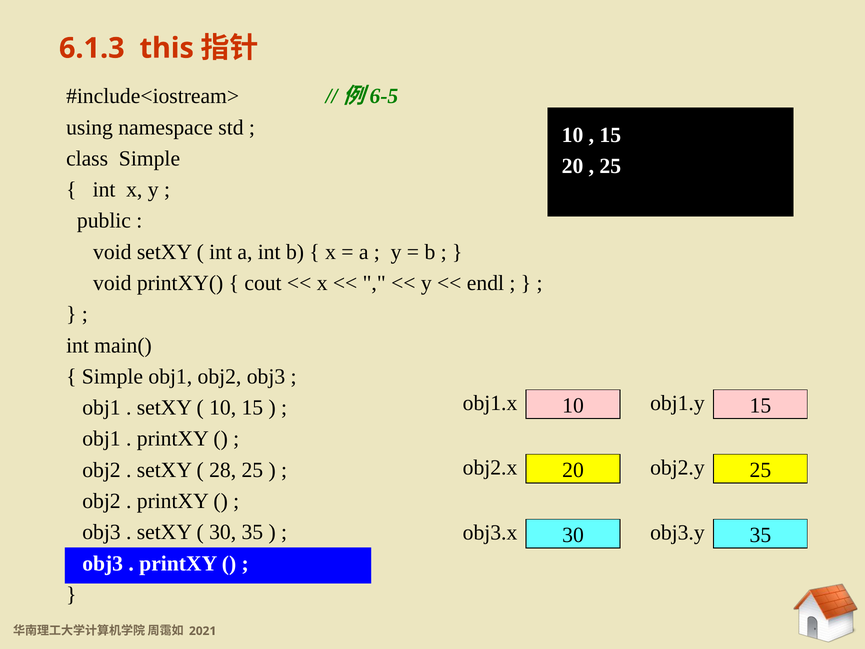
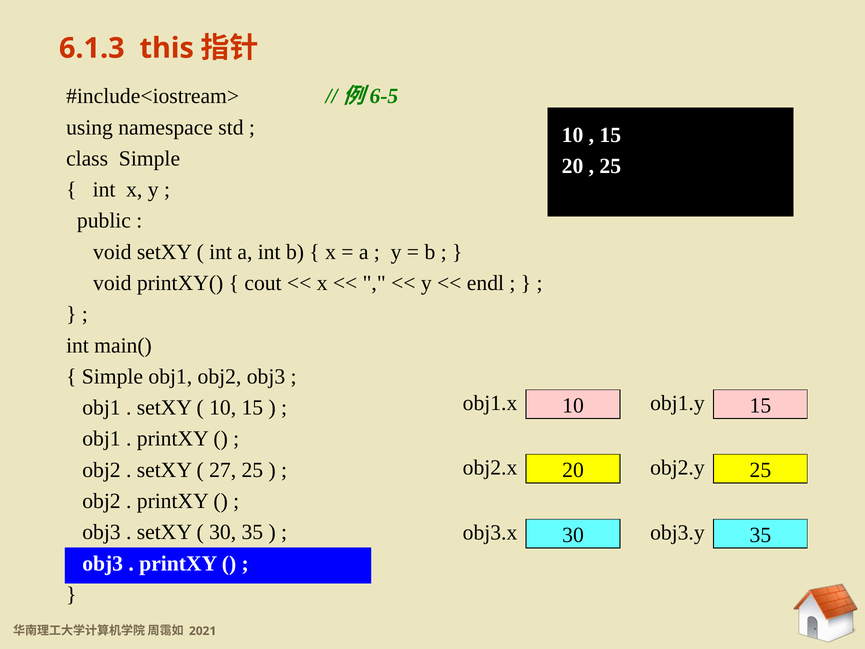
28: 28 -> 27
